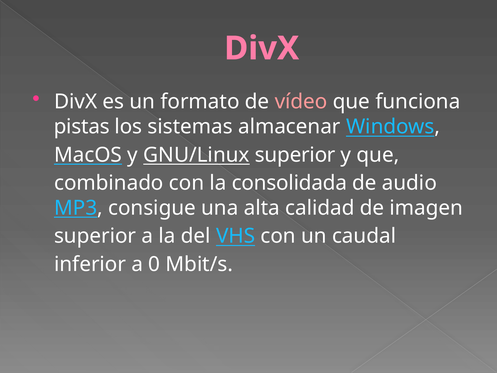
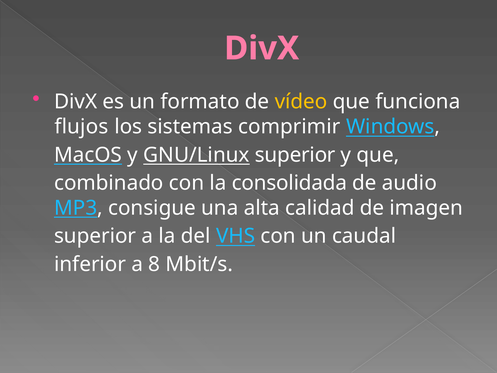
vídeo colour: pink -> yellow
pistas: pistas -> flujos
almacenar: almacenar -> comprimir
0: 0 -> 8
